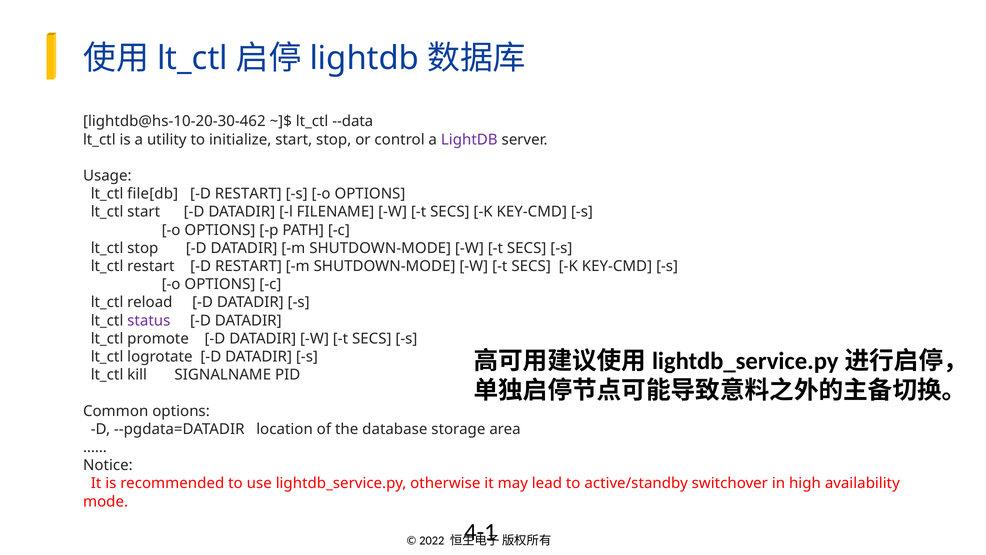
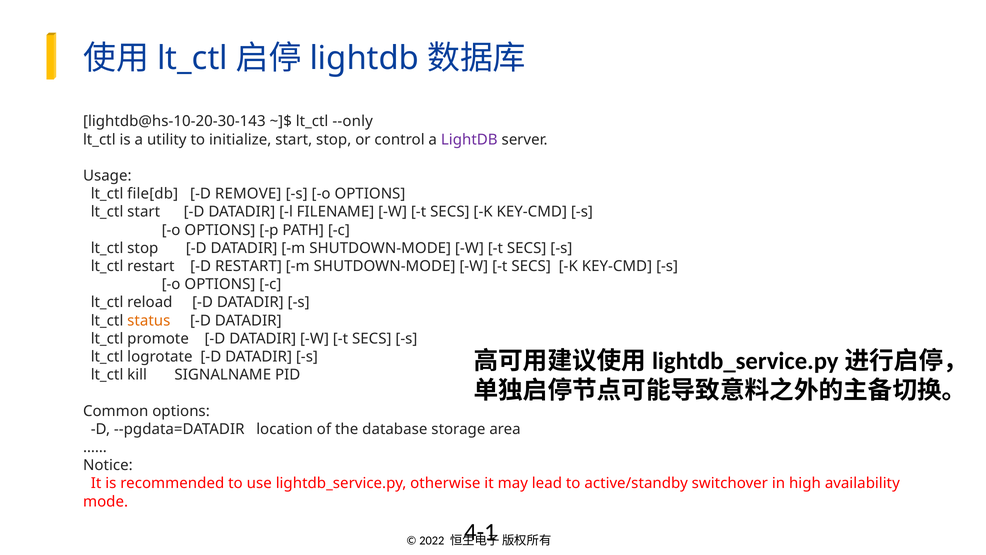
lightdb@hs-10-20-30-462: lightdb@hs-10-20-30-462 -> lightdb@hs-10-20-30-143
--data: --data -> --only
RESTART at (248, 194): RESTART -> REMOVE
status colour: purple -> orange
